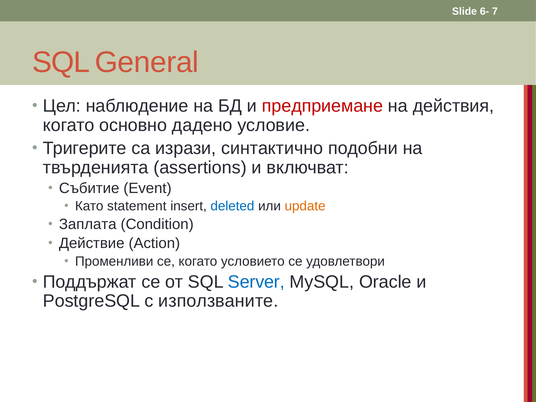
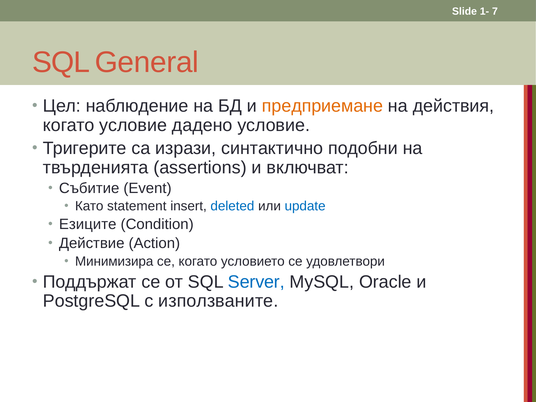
6-: 6- -> 1-
предприемане colour: red -> orange
когато основно: основно -> условие
update colour: orange -> blue
Заплата: Заплата -> Езиците
Променливи: Променливи -> Минимизира
